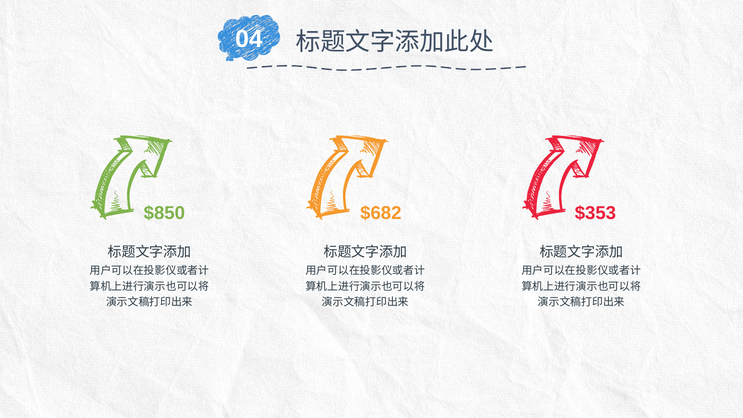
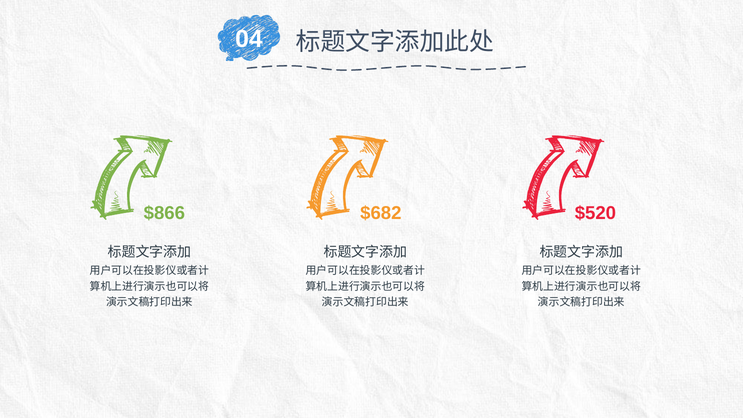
$850: $850 -> $866
$353: $353 -> $520
